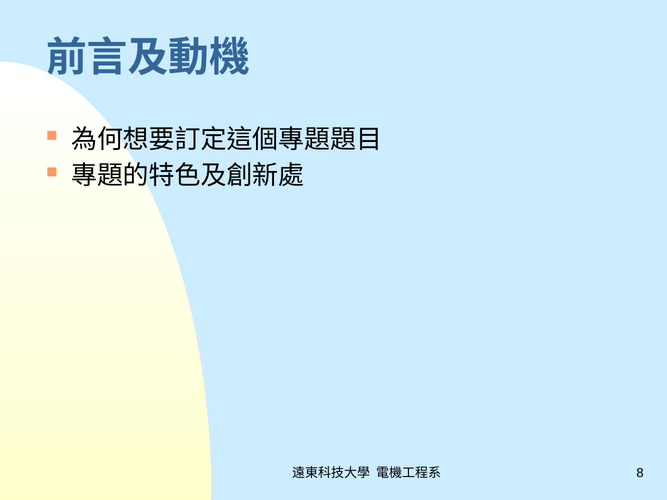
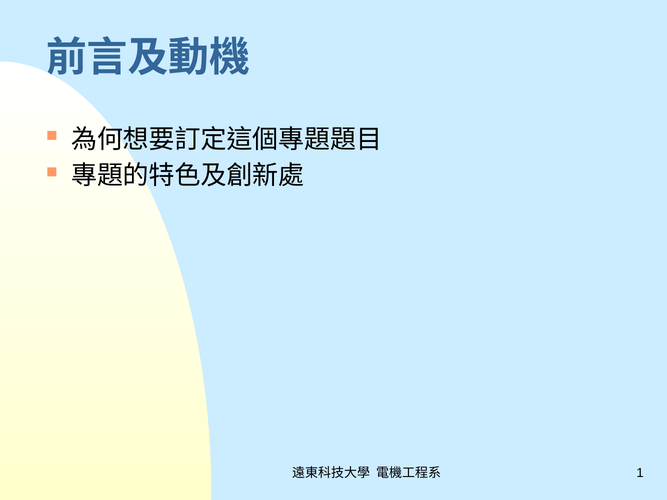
8: 8 -> 1
